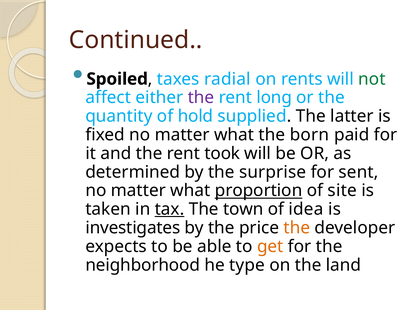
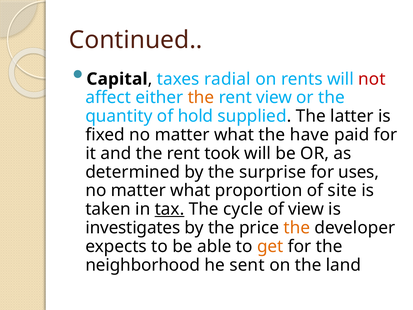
Spoiled: Spoiled -> Capital
not colour: green -> red
the at (201, 98) colour: purple -> orange
rent long: long -> view
born: born -> have
sent: sent -> uses
proportion underline: present -> none
town: town -> cycle
of idea: idea -> view
type: type -> sent
